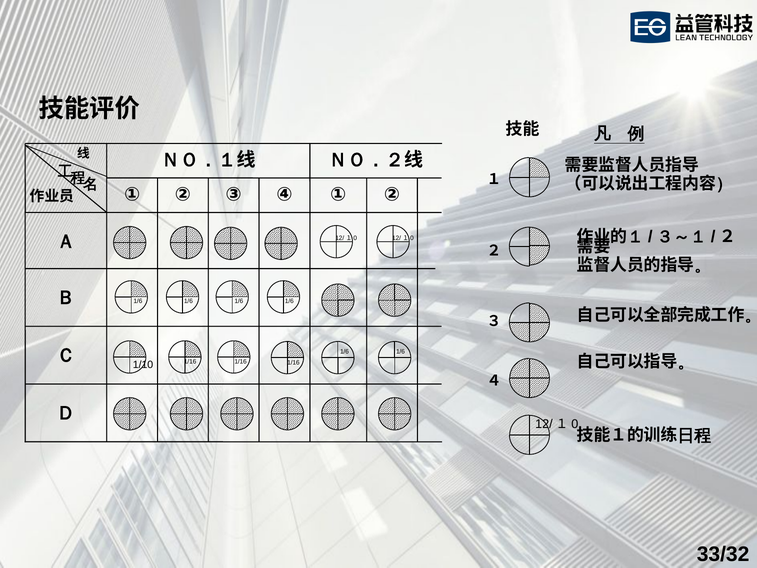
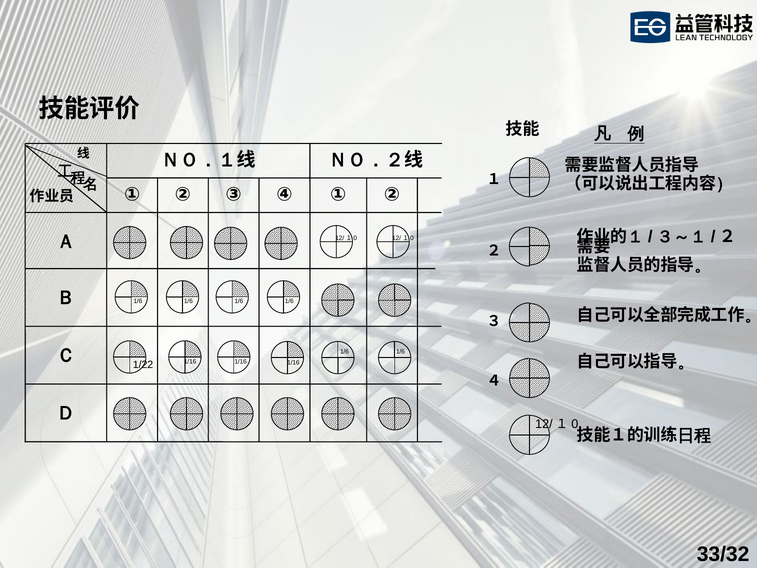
1/10: 1/10 -> 1/22
